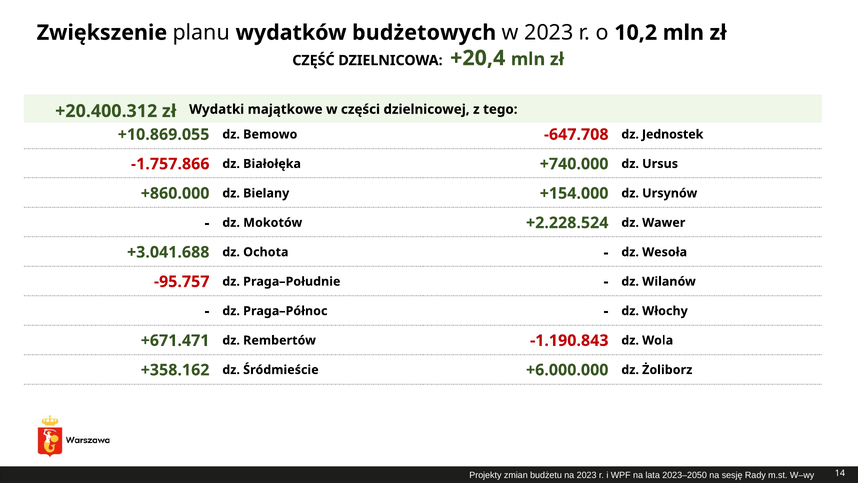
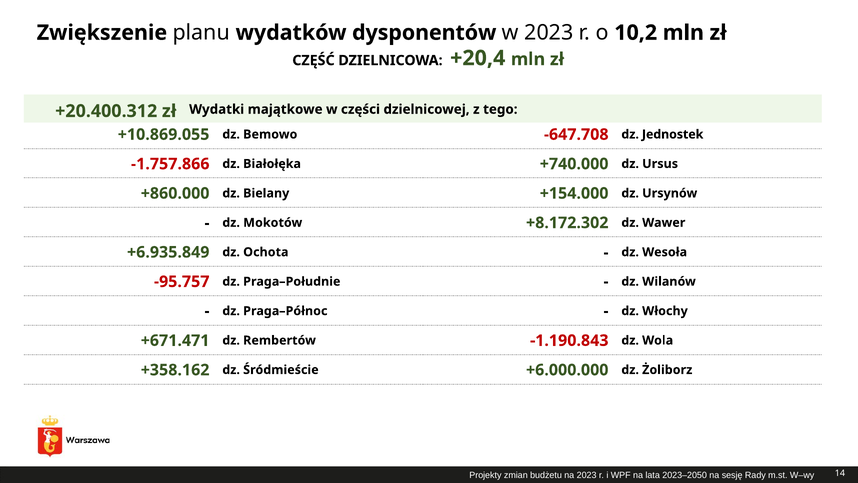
budżetowych: budżetowych -> dysponentów
+2.228.524: +2.228.524 -> +8.172.302
+3.041.688: +3.041.688 -> +6.935.849
